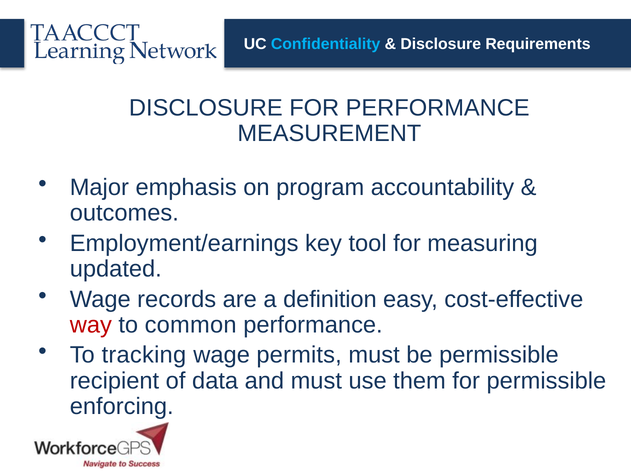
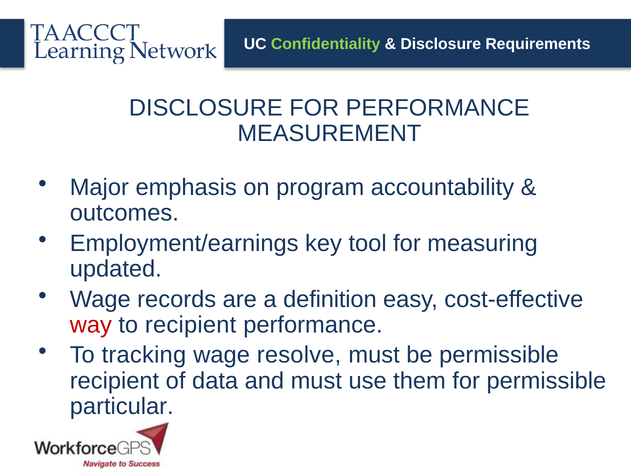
Confidentiality colour: light blue -> light green
to common: common -> recipient
permits: permits -> resolve
enforcing: enforcing -> particular
